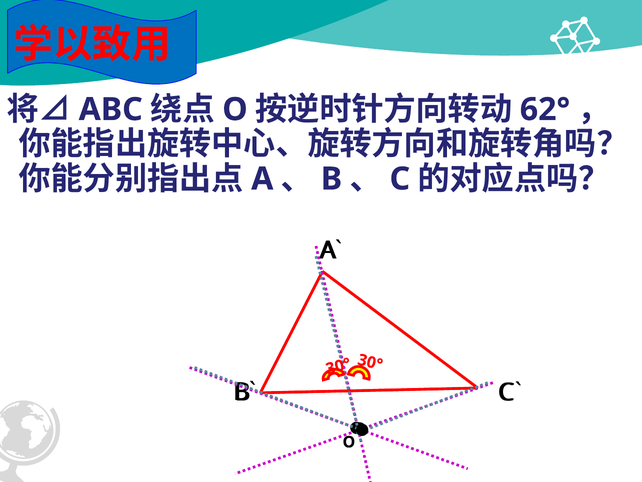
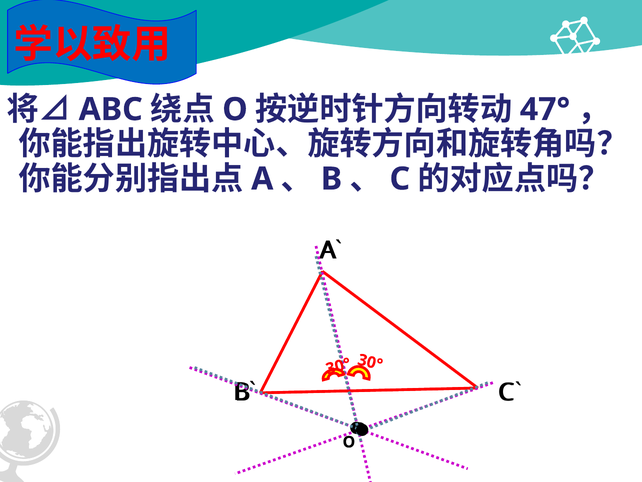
62°: 62° -> 47°
